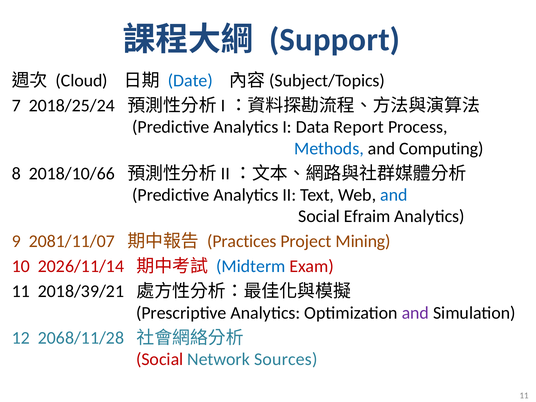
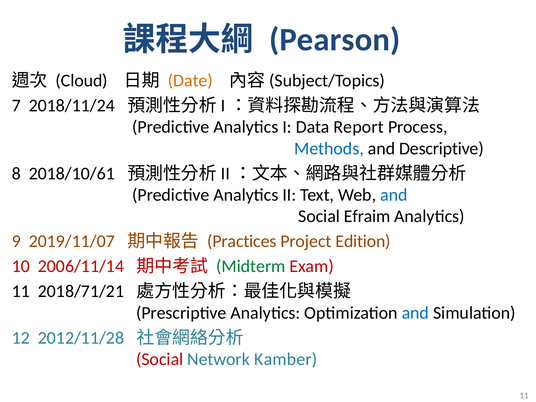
Support: Support -> Pearson
Date colour: blue -> orange
2018/25/24: 2018/25/24 -> 2018/11/24
Computing: Computing -> Descriptive
2018/10/66: 2018/10/66 -> 2018/10/61
2081/11/07: 2081/11/07 -> 2019/11/07
Mining: Mining -> Edition
2026/11/14: 2026/11/14 -> 2006/11/14
Midterm colour: blue -> green
2018/39/21: 2018/39/21 -> 2018/71/21
and at (415, 313) colour: purple -> blue
2068/11/28: 2068/11/28 -> 2012/11/28
Sources: Sources -> Kamber
